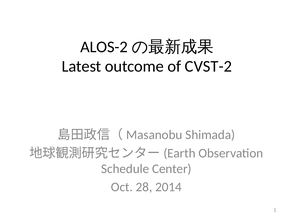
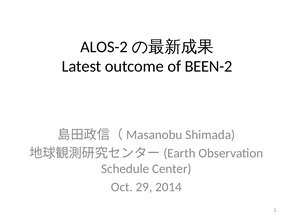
CVST-2: CVST-2 -> BEEN-2
28: 28 -> 29
